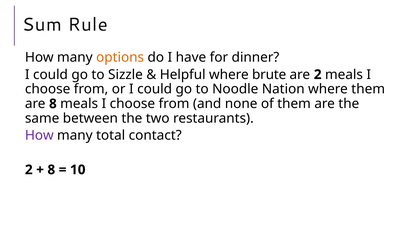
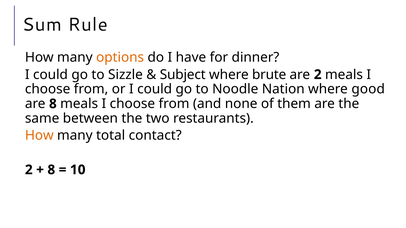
Helpful: Helpful -> Subject
where them: them -> good
How at (39, 136) colour: purple -> orange
